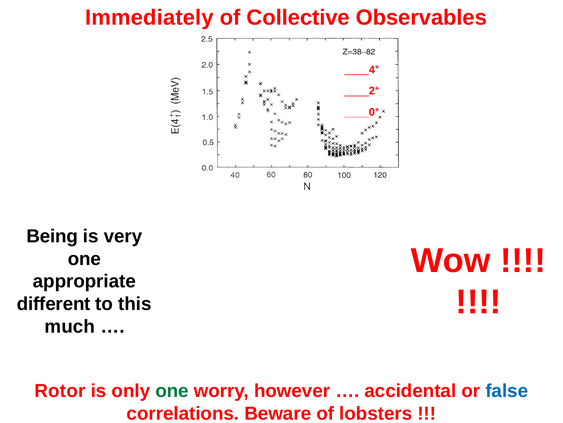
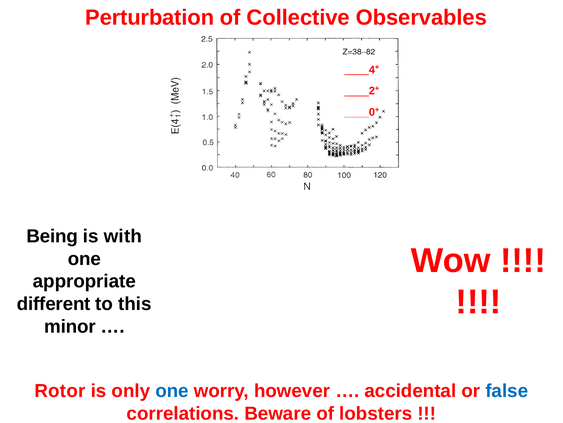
Immediately: Immediately -> Perturbation
very: very -> with
much: much -> minor
one at (172, 390) colour: green -> blue
